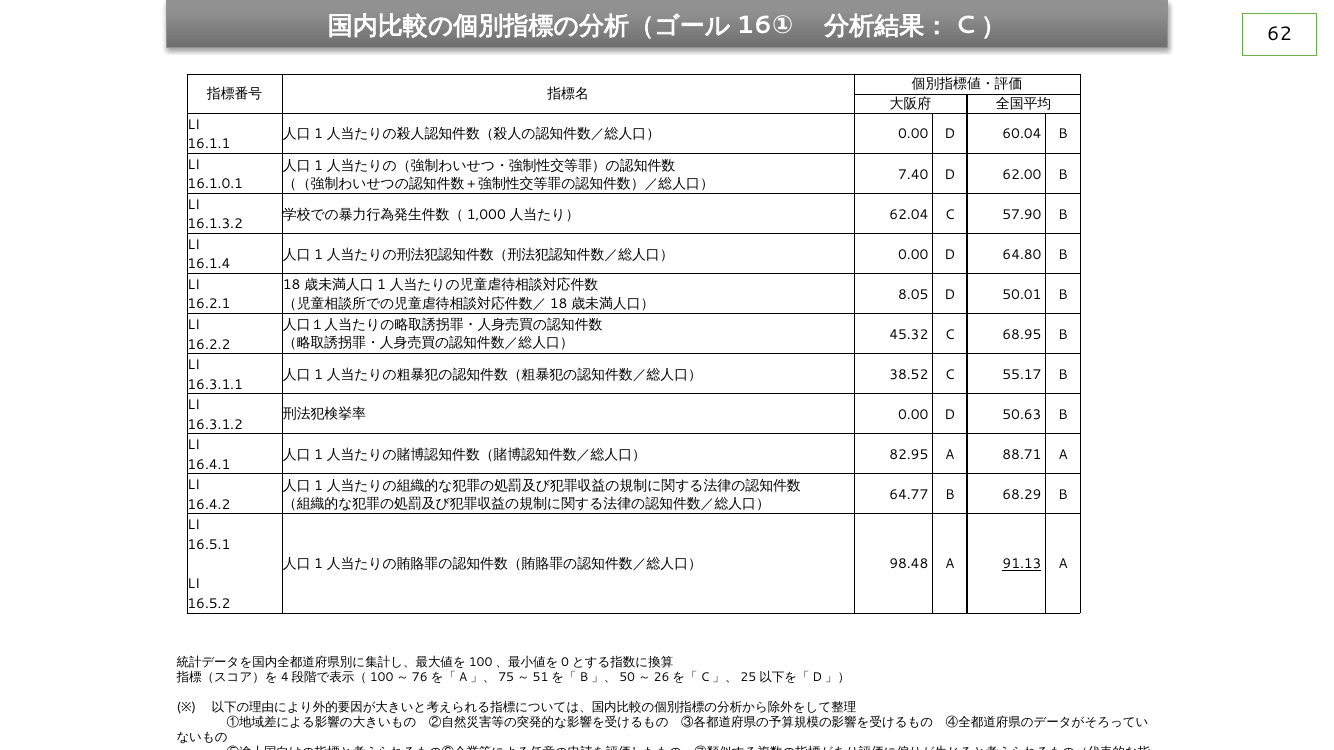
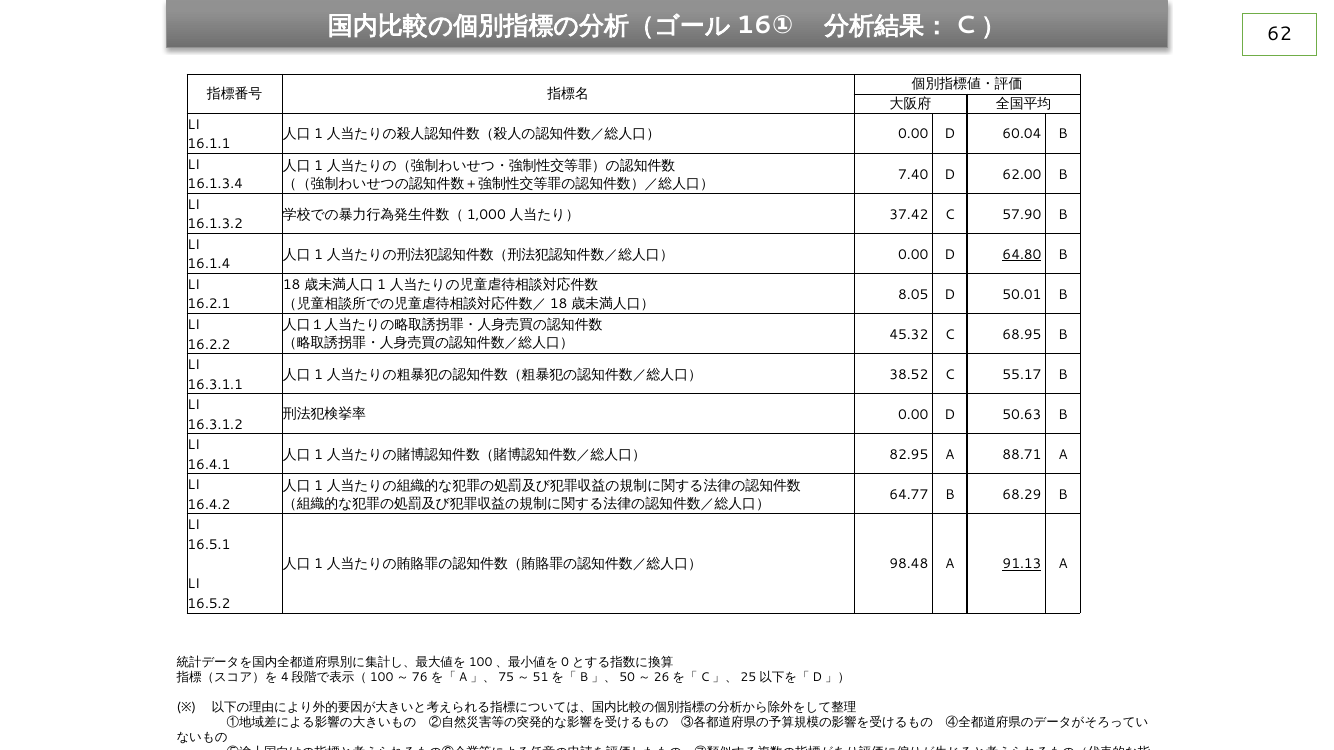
16.1.0.1: 16.1.0.1 -> 16.1.3.4
62.04: 62.04 -> 37.42
64.80 underline: none -> present
